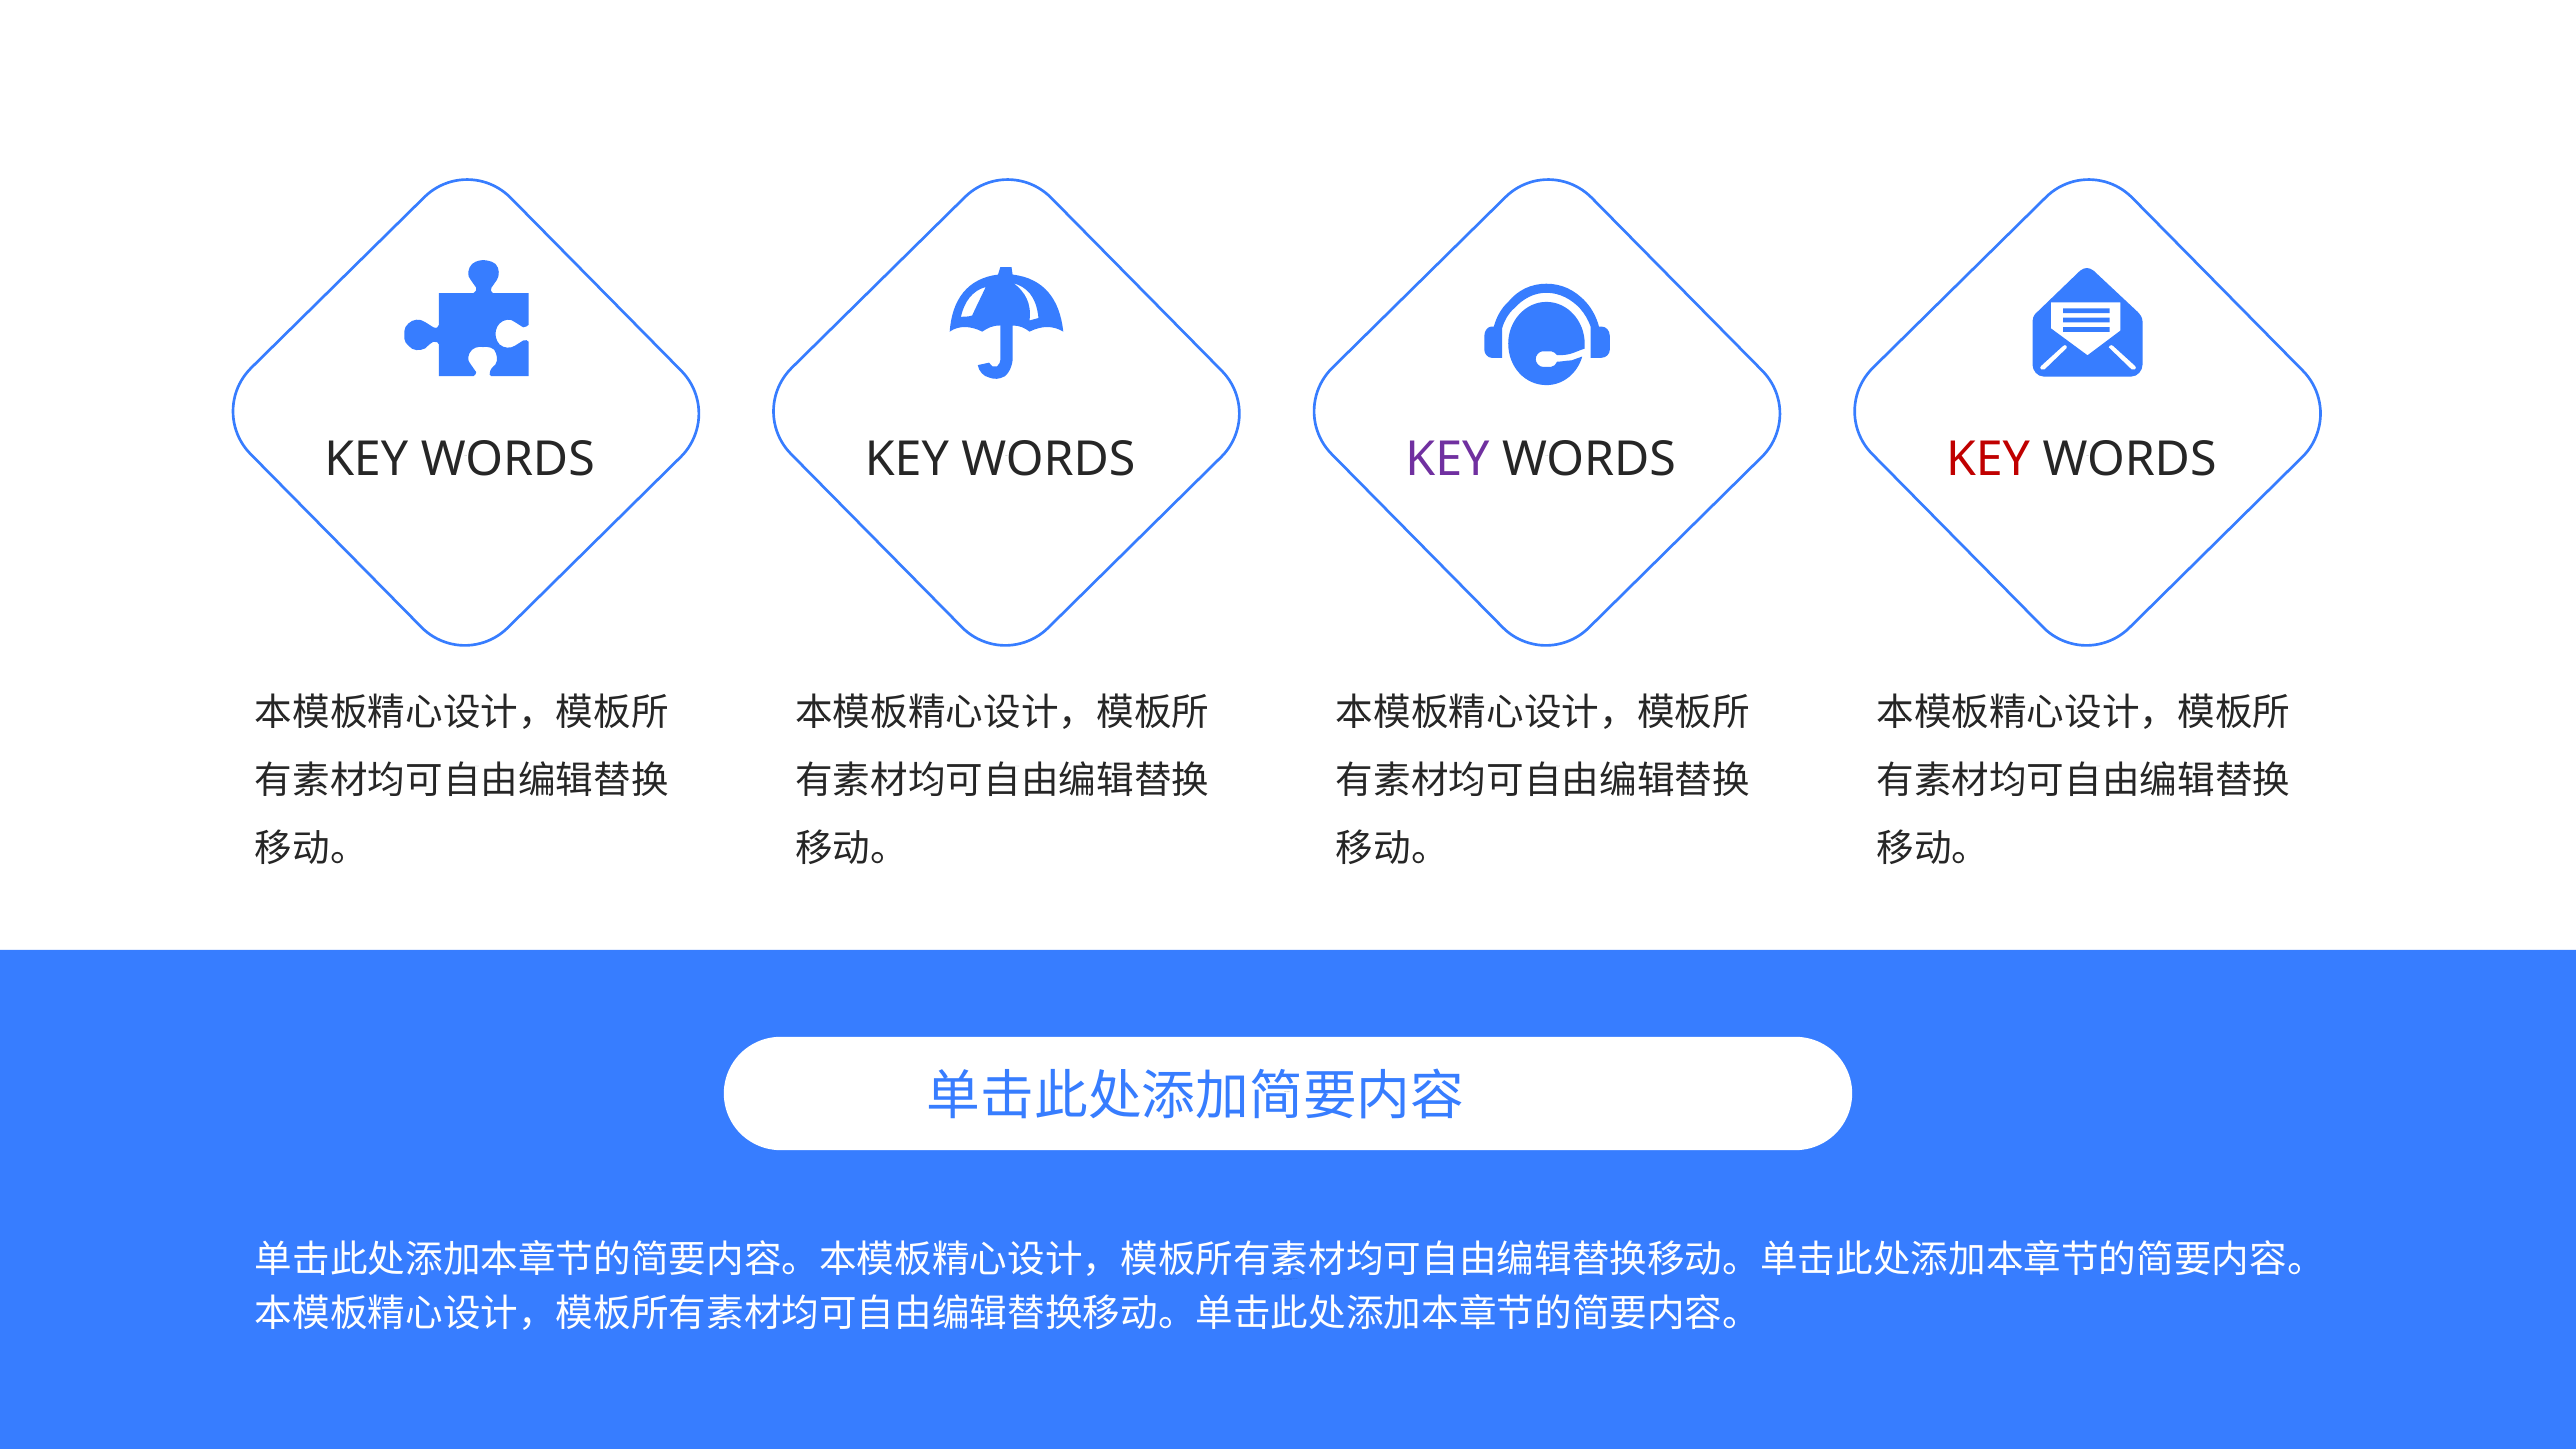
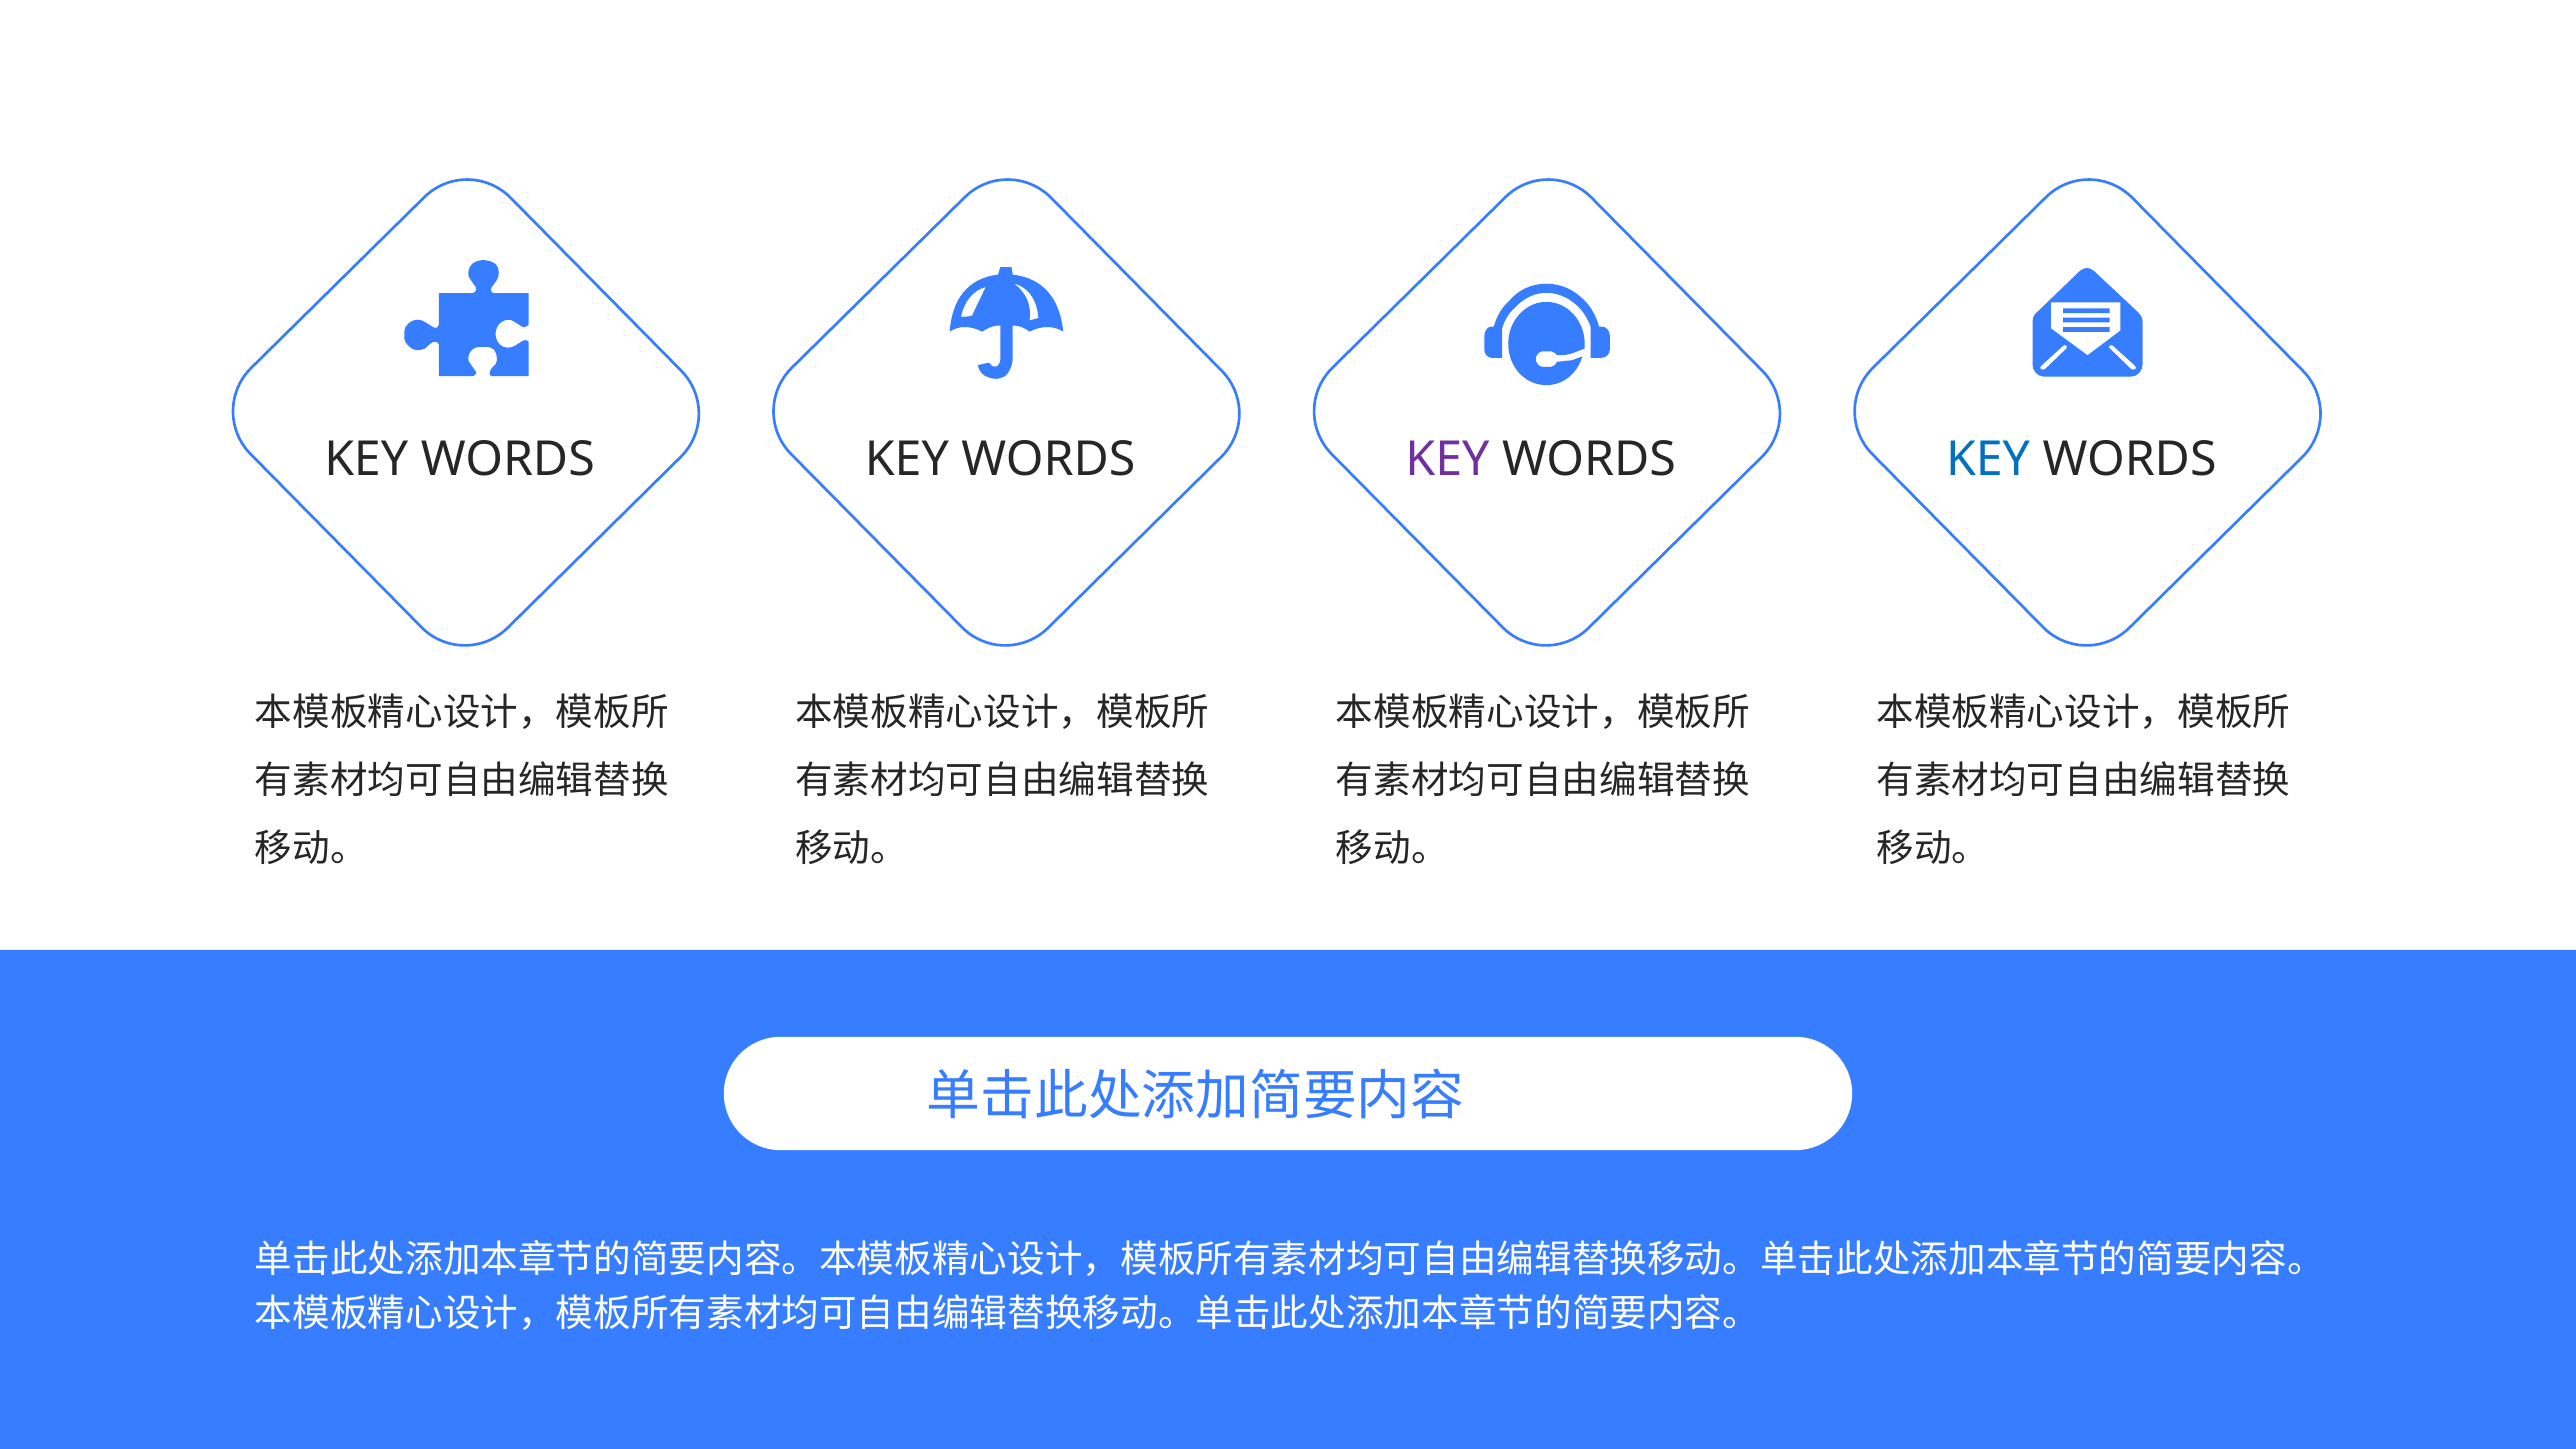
KEY at (1988, 459) colour: red -> blue
